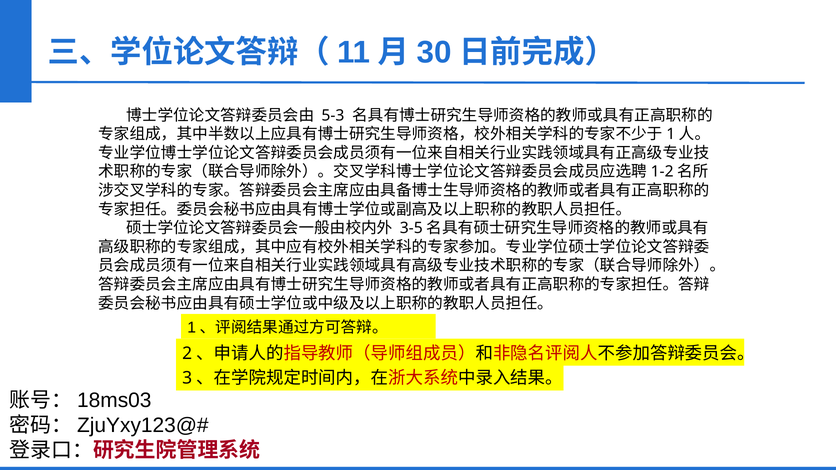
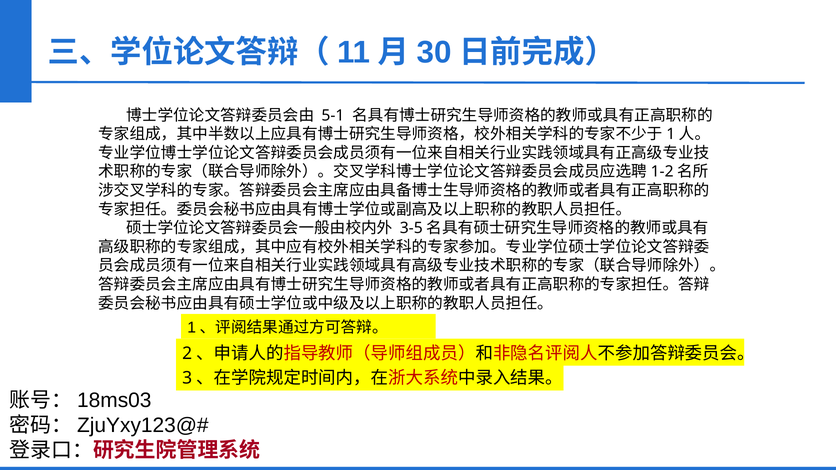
5-3: 5-3 -> 5-1
